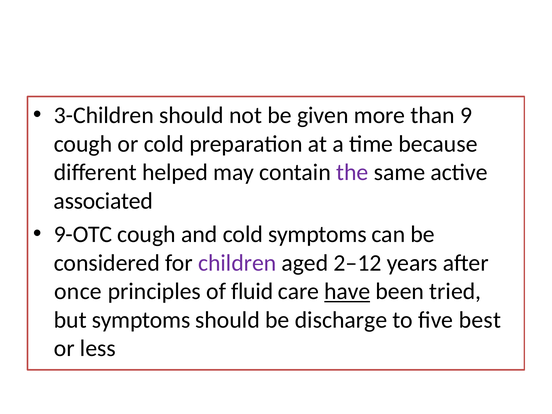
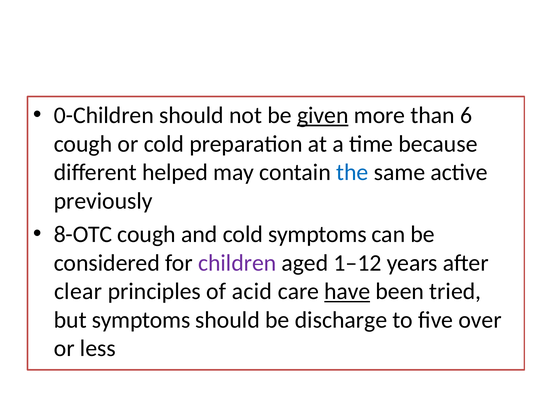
3-Children: 3-Children -> 0-Children
given underline: none -> present
9: 9 -> 6
the colour: purple -> blue
associated: associated -> previously
9-OTC: 9-OTC -> 8-OTC
2–12: 2–12 -> 1–12
once: once -> clear
fluid: fluid -> acid
best: best -> over
